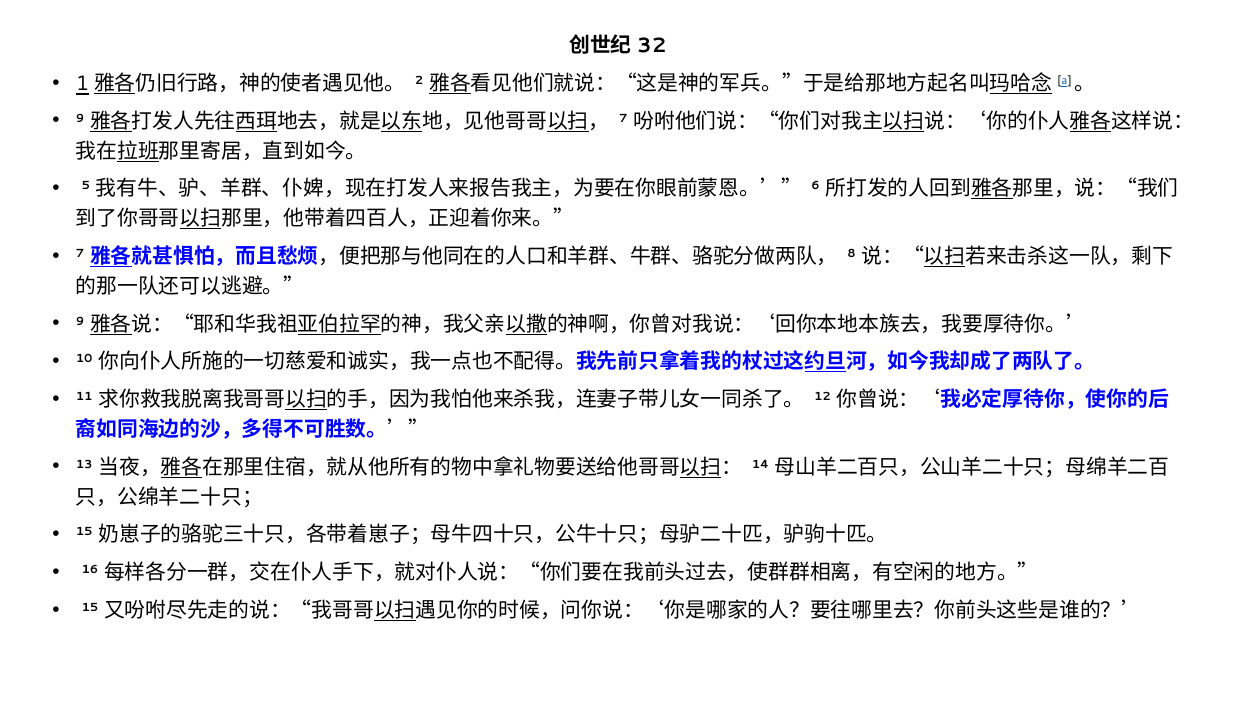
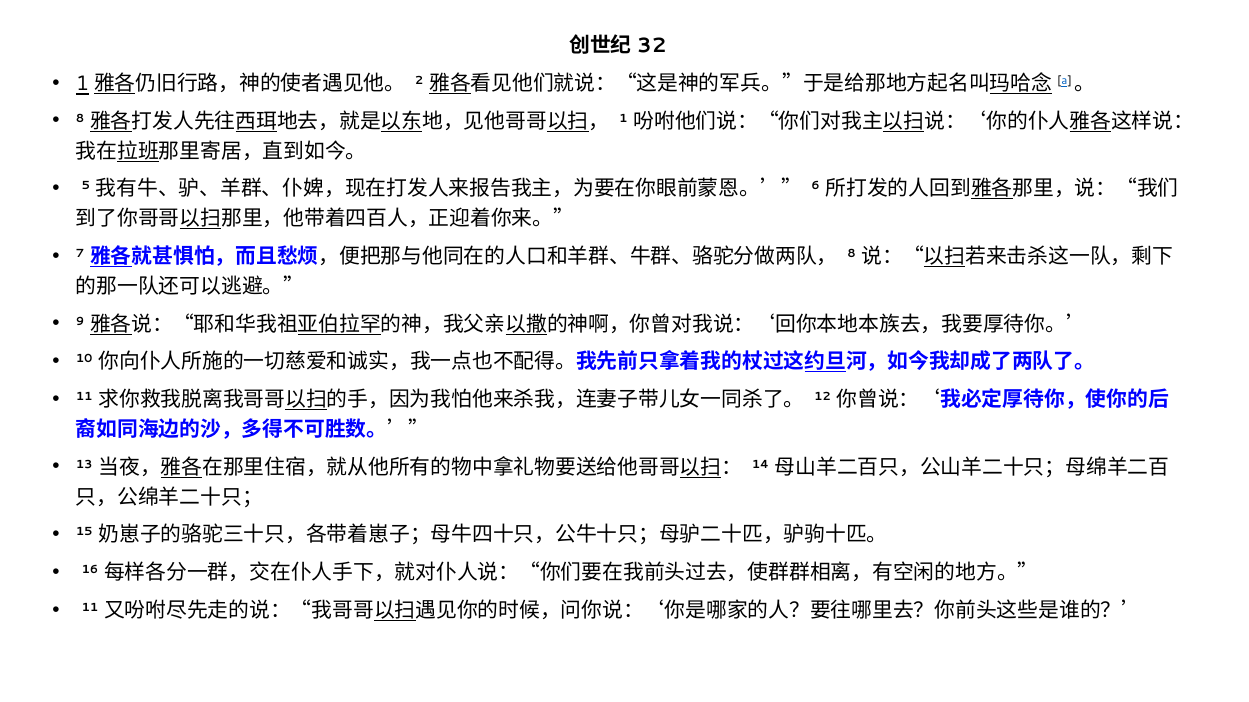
9 at (80, 118): 9 -> 8
7 at (623, 118): 7 -> 1
15 at (90, 608): 15 -> 11
